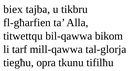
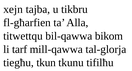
biex: biex -> xejn
opra: opra -> tkun
